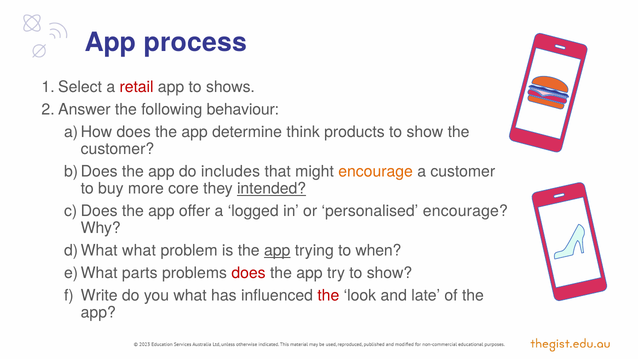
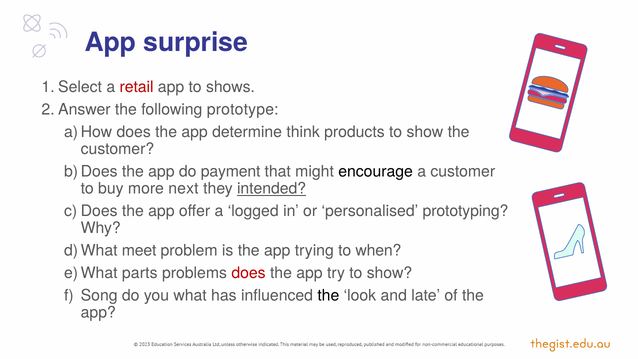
process: process -> surprise
behaviour: behaviour -> prototype
includes: includes -> payment
encourage at (376, 171) colour: orange -> black
core: core -> next
personalised encourage: encourage -> prototyping
what at (139, 250): what -> meet
app at (277, 250) underline: present -> none
Write: Write -> Song
the at (328, 295) colour: red -> black
